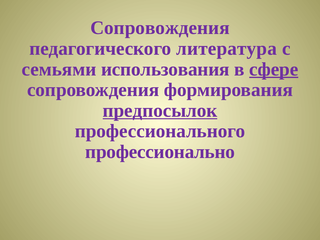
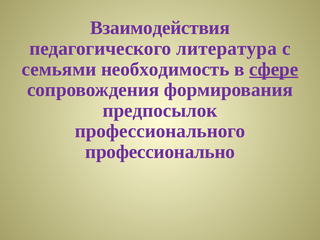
Сопровождения at (160, 28): Сопровождения -> Взаимодействия
использования: использования -> необходимость
предпосылок underline: present -> none
